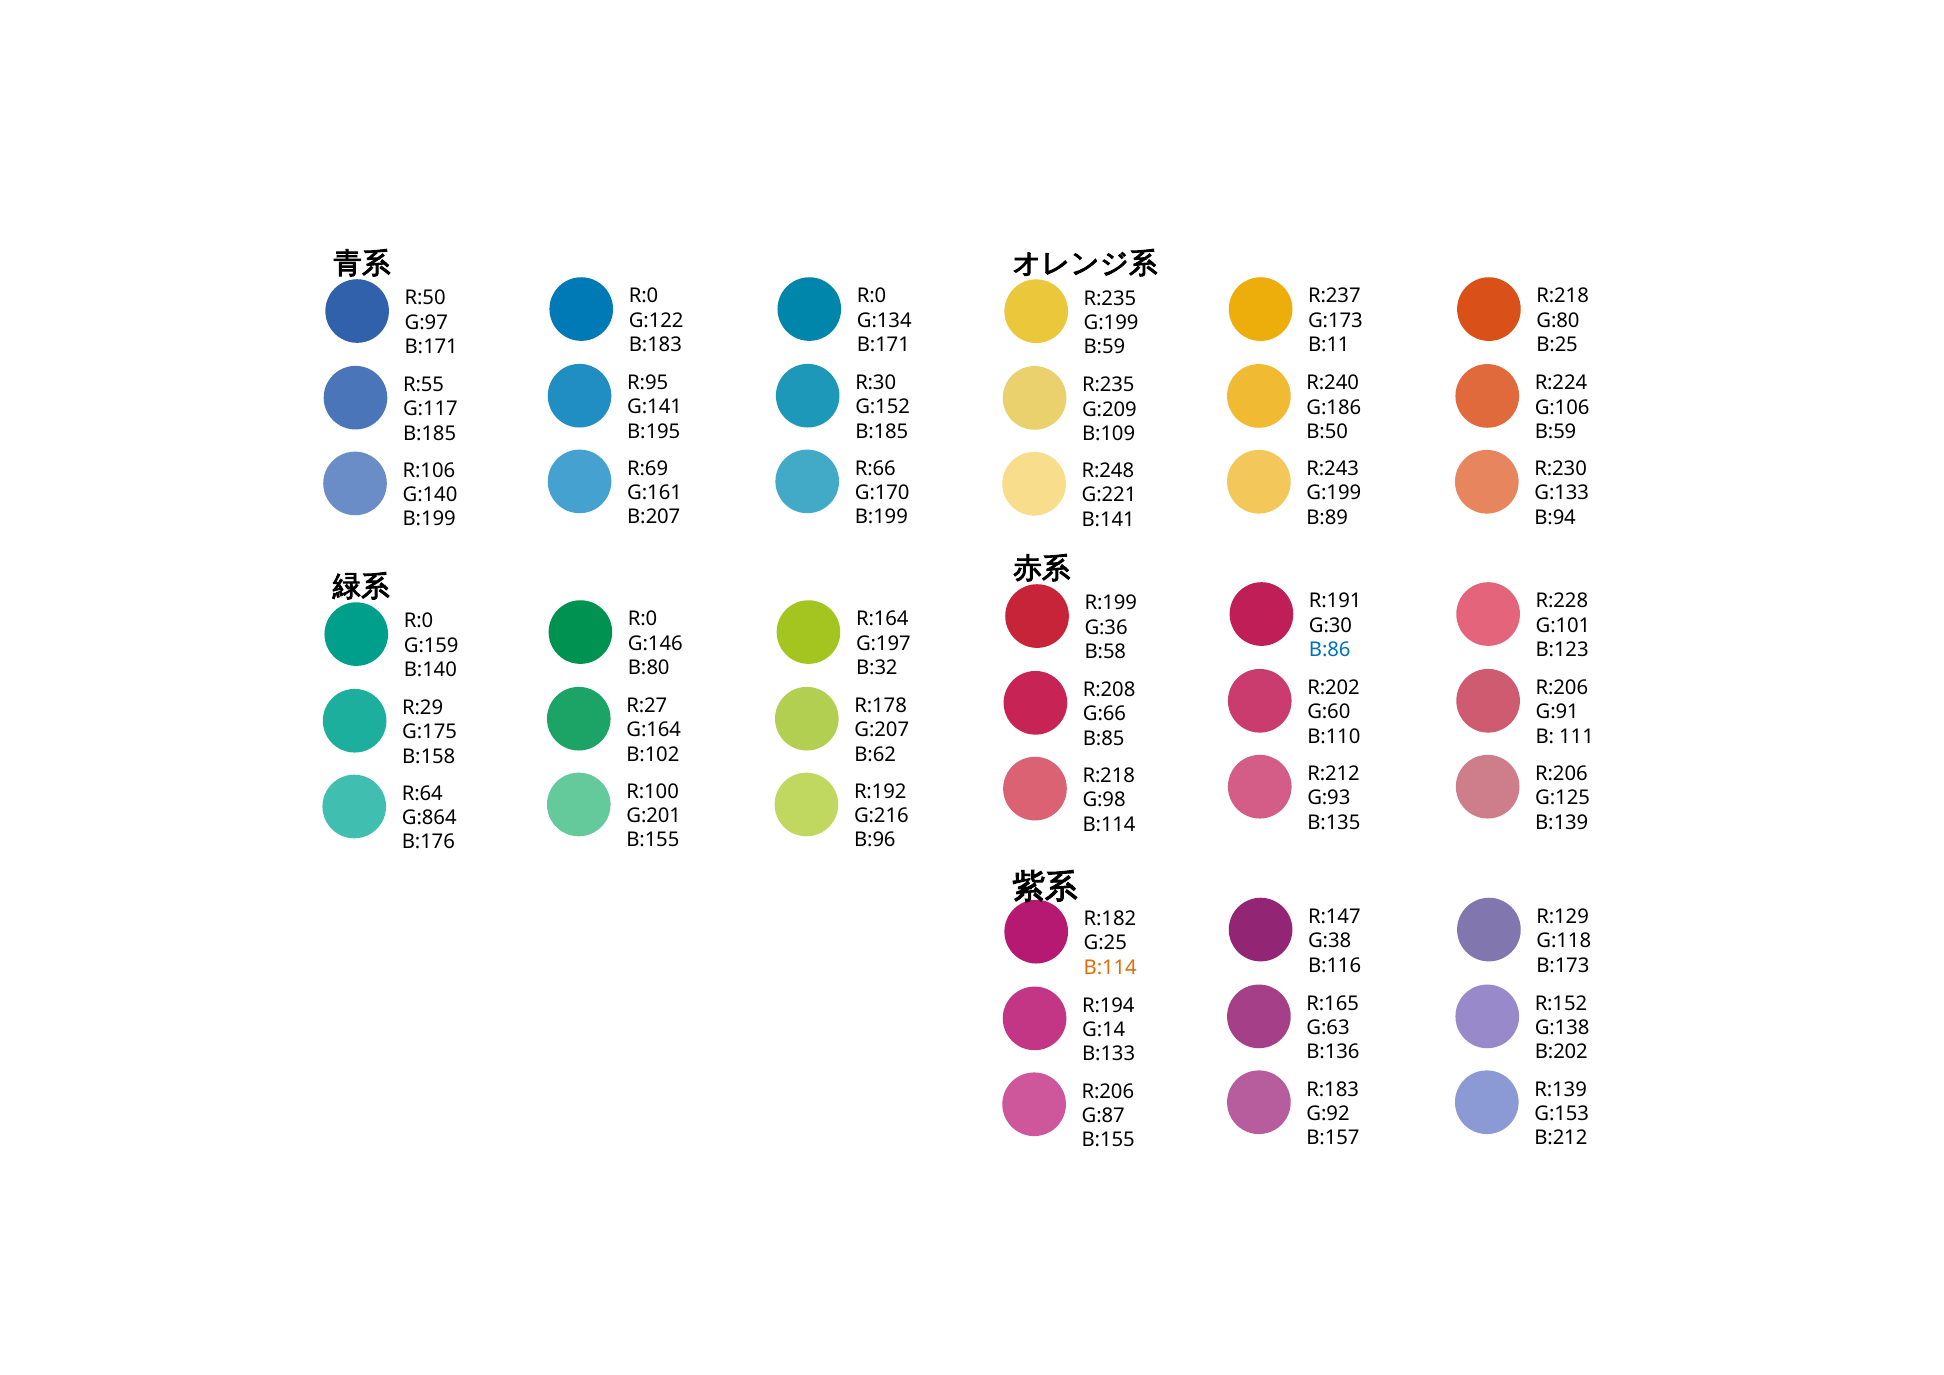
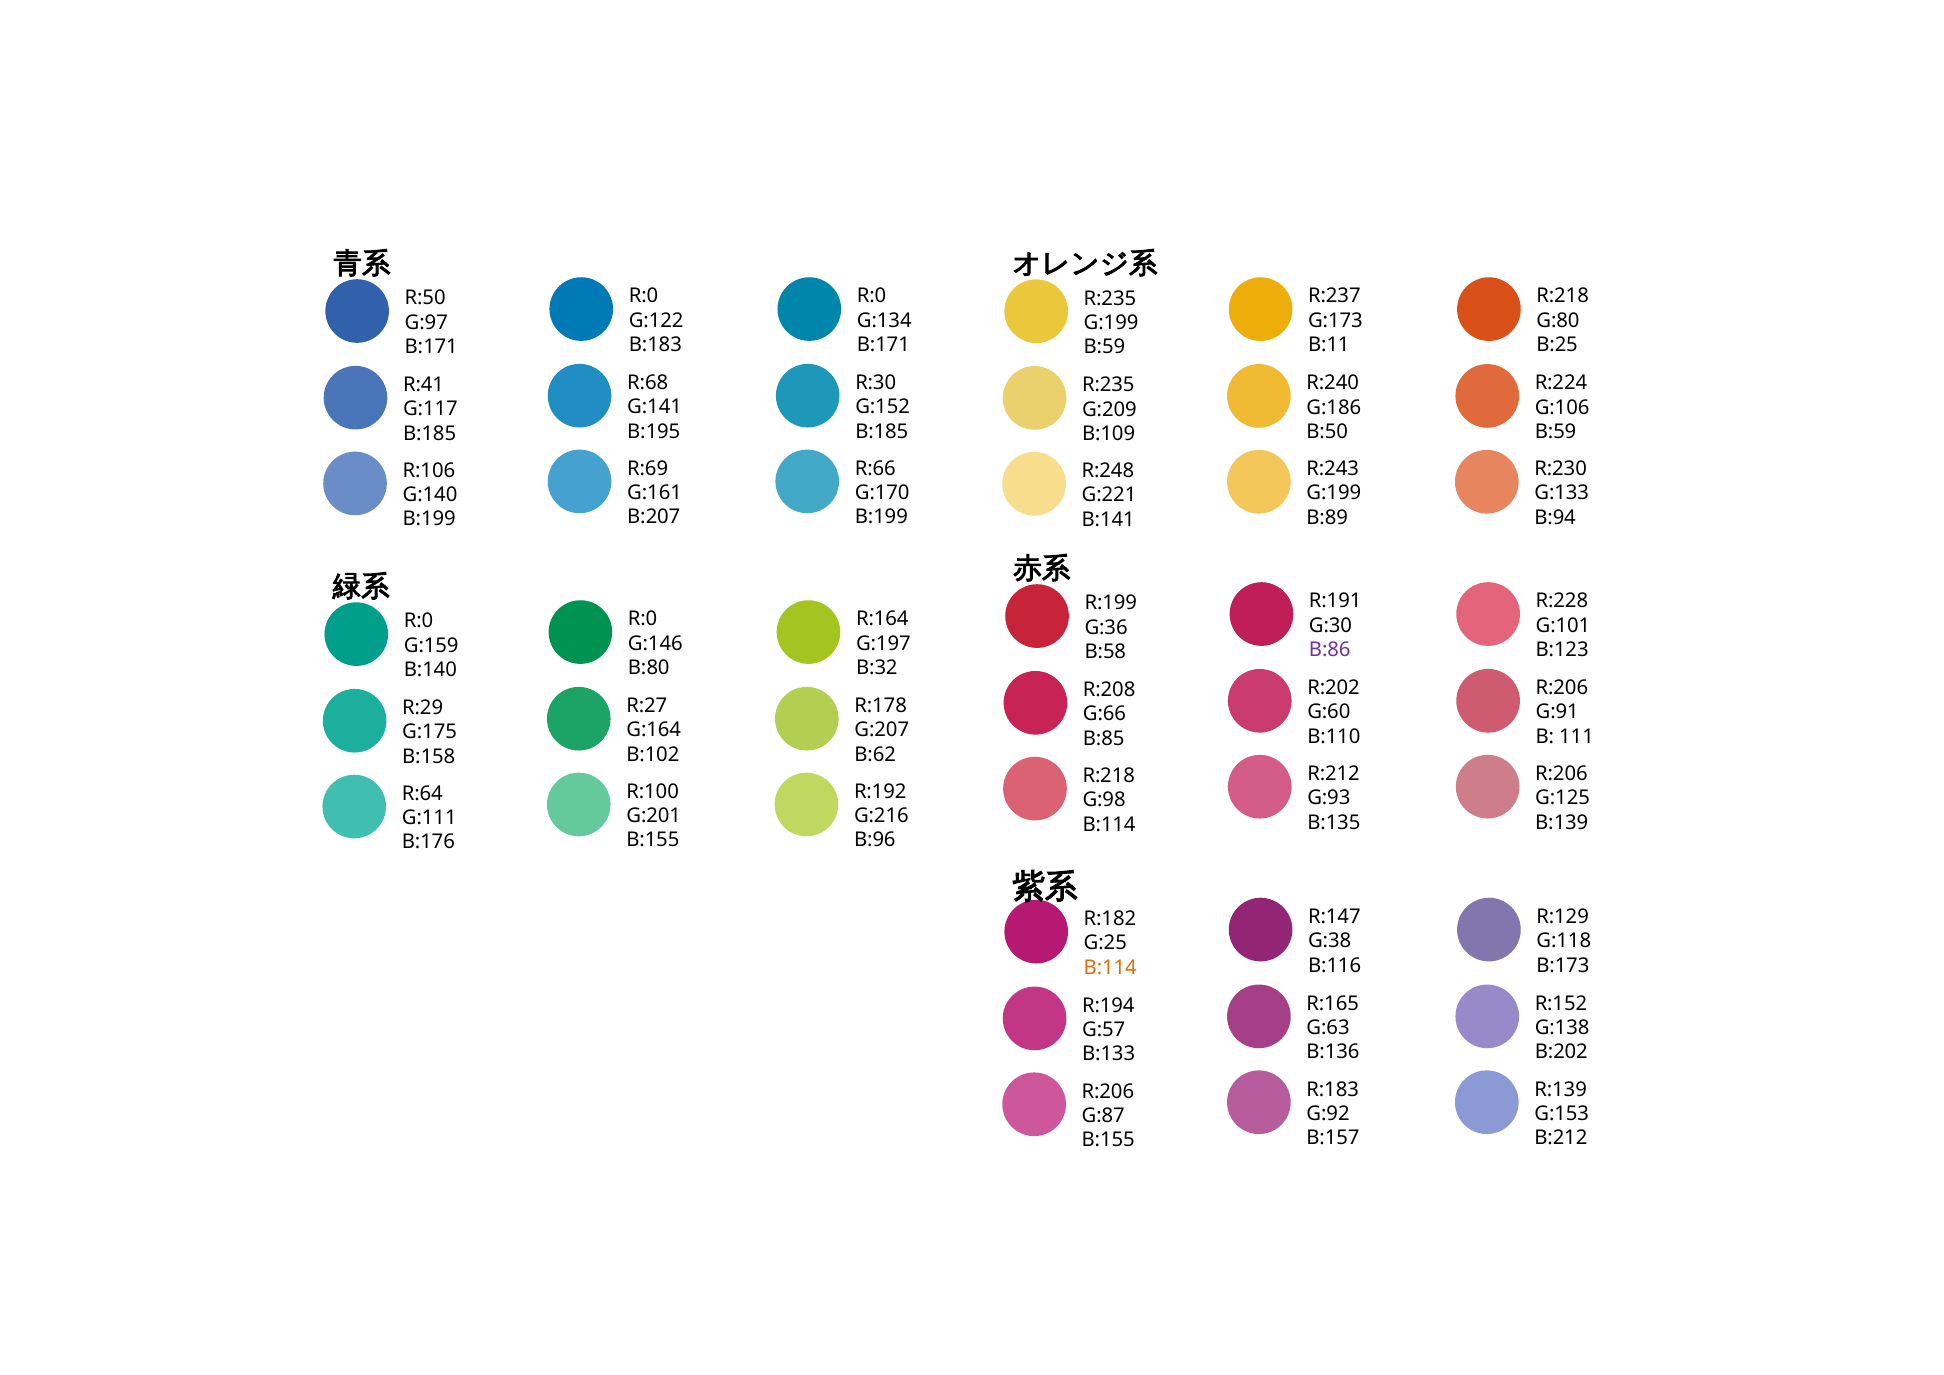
R:95: R:95 -> R:68
R:55: R:55 -> R:41
B:86 colour: blue -> purple
G:864: G:864 -> G:111
G:14: G:14 -> G:57
